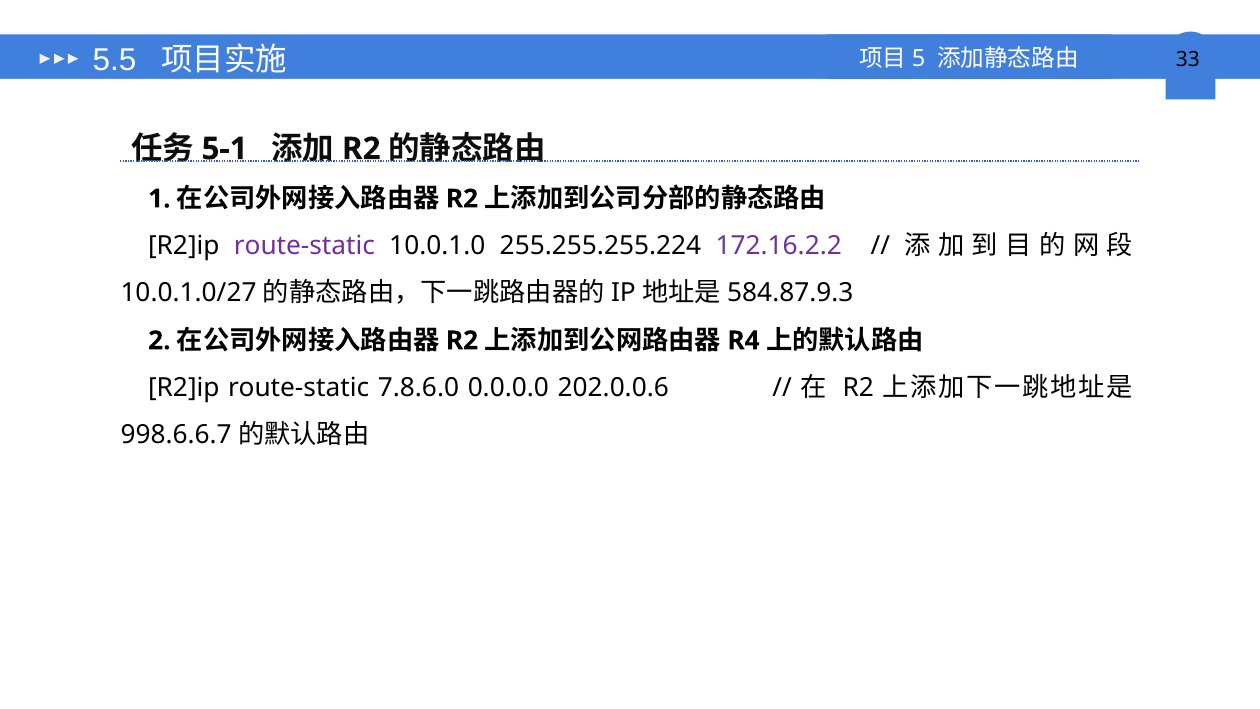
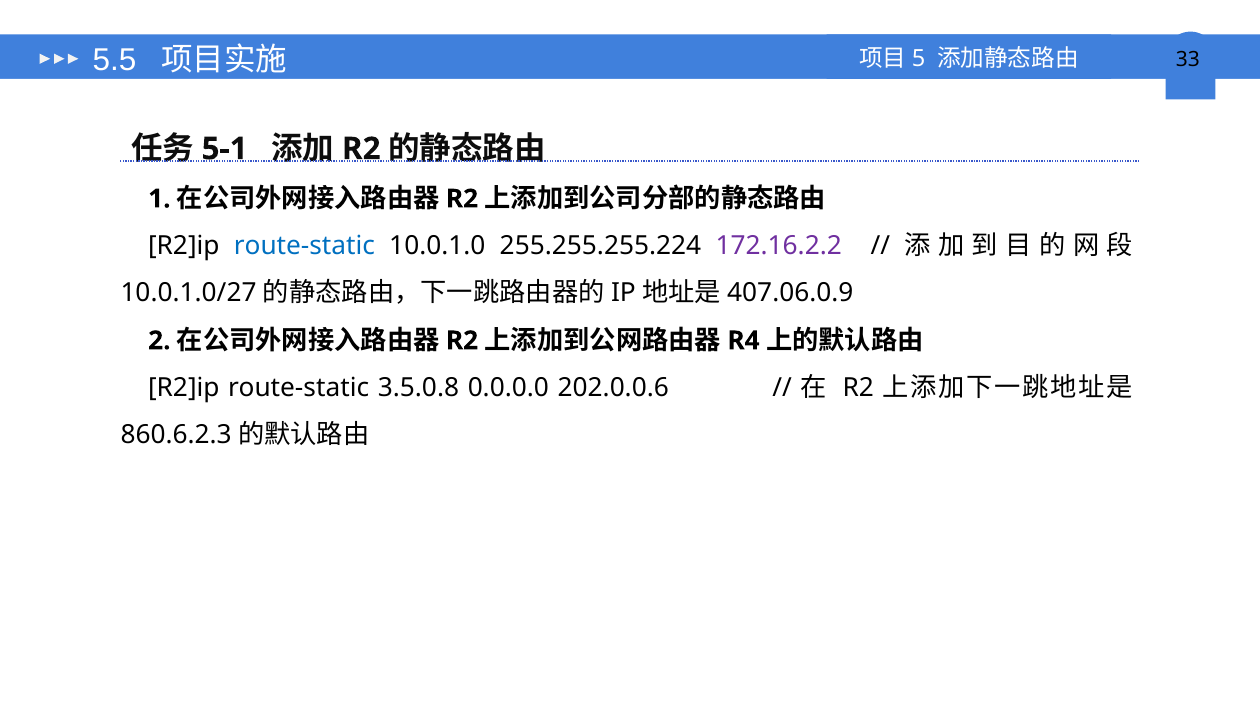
route-static at (304, 246) colour: purple -> blue
584.87.9.3: 584.87.9.3 -> 407.06.0.9
7.8.6.0: 7.8.6.0 -> 3.5.0.8
998.6.6.7: 998.6.6.7 -> 860.6.2.3
